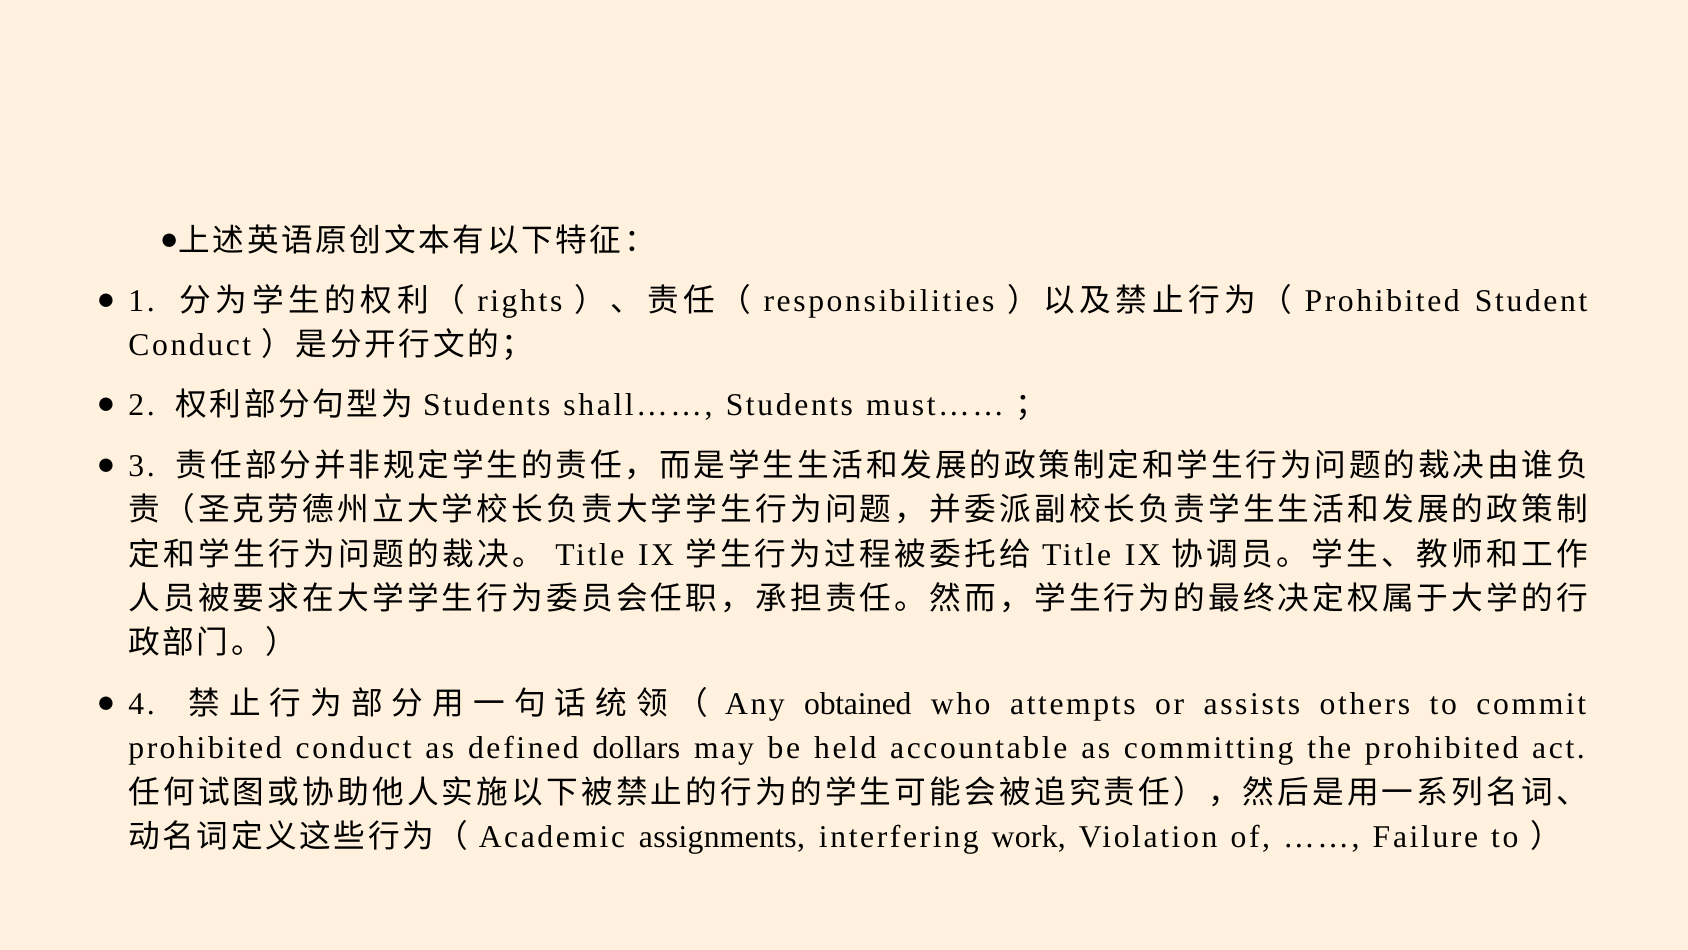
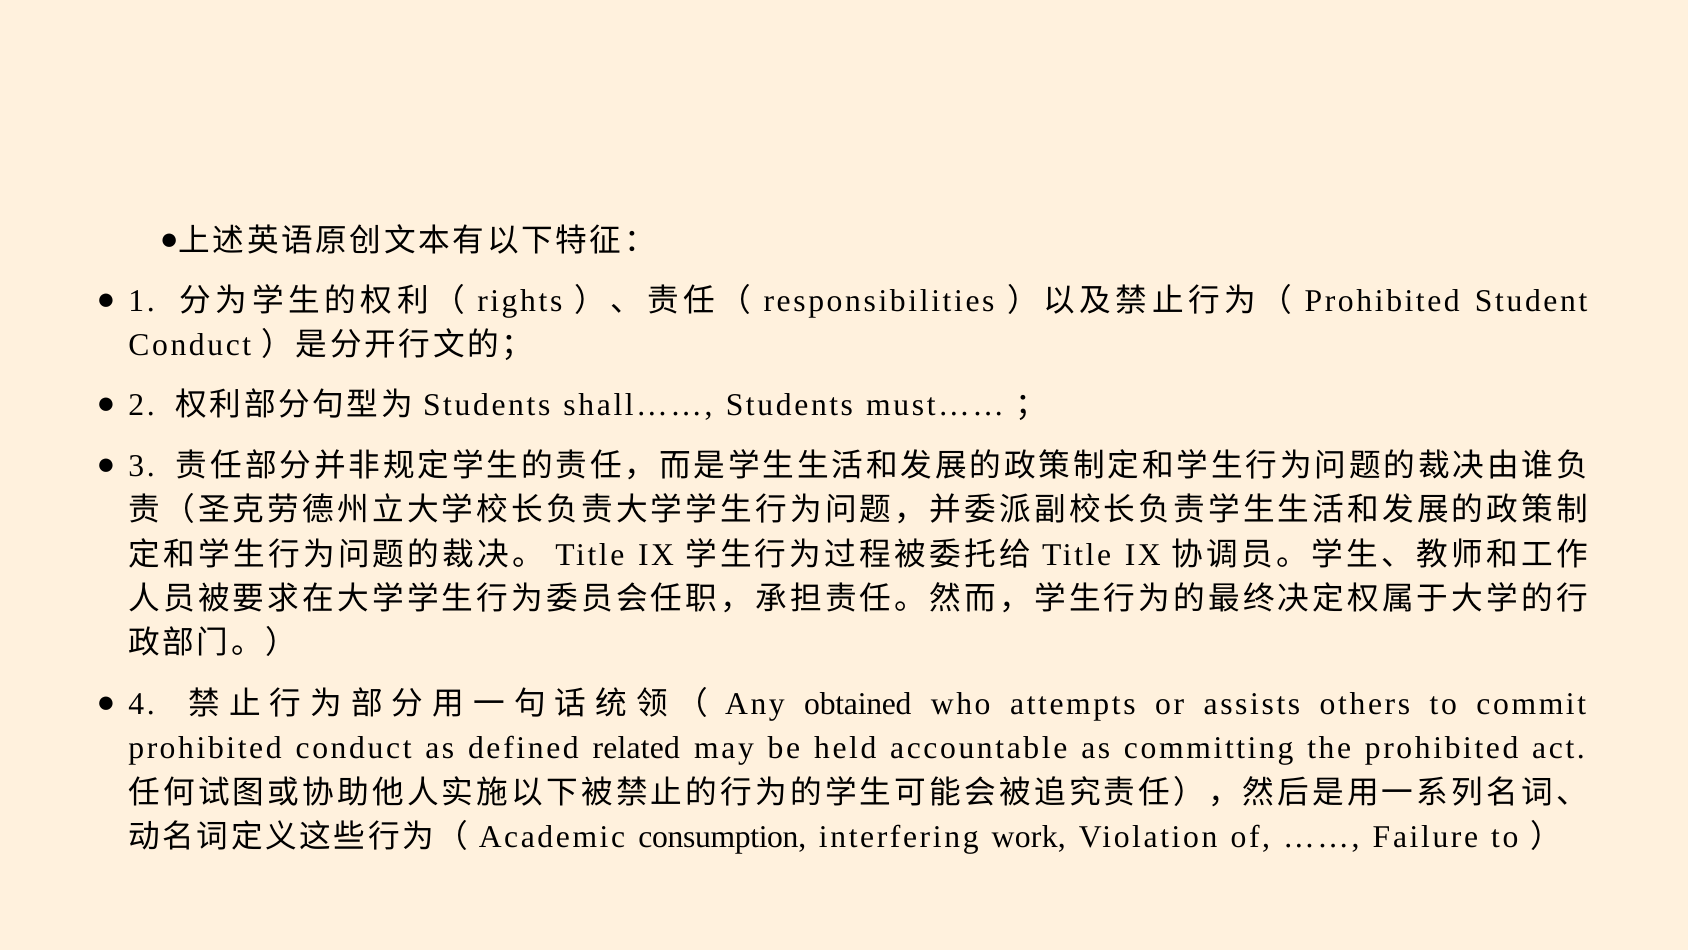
dollars: dollars -> related
assignments: assignments -> consumption
